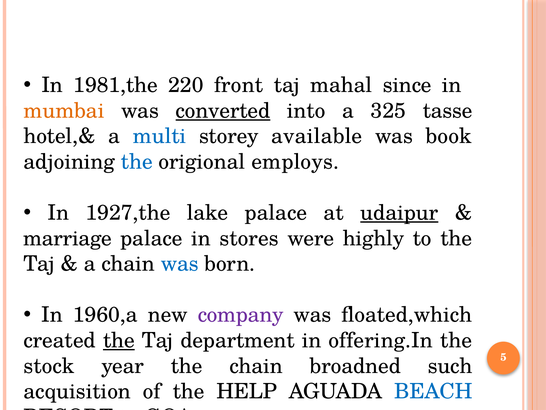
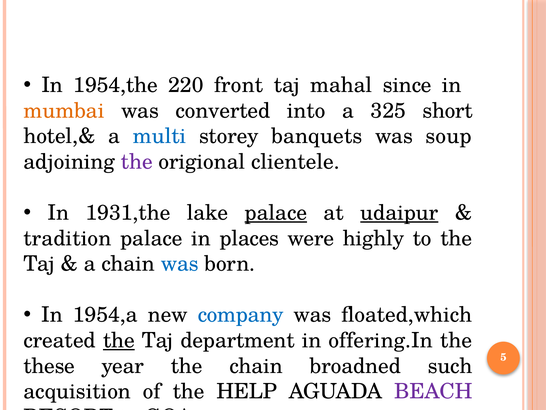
1981,the: 1981,the -> 1954,the
converted underline: present -> none
tasse: tasse -> short
available: available -> banquets
book: book -> soup
the at (137, 162) colour: blue -> purple
employs: employs -> clientele
1927,the: 1927,the -> 1931,the
palace at (276, 213) underline: none -> present
marriage: marriage -> tradition
stores: stores -> places
1960,a: 1960,a -> 1954,a
company colour: purple -> blue
stock: stock -> these
BEACH colour: blue -> purple
